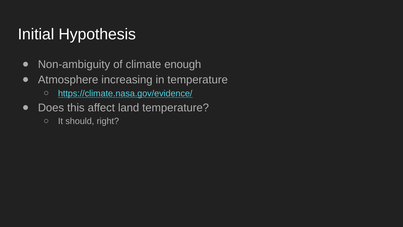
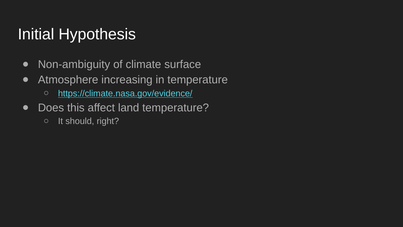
enough: enough -> surface
